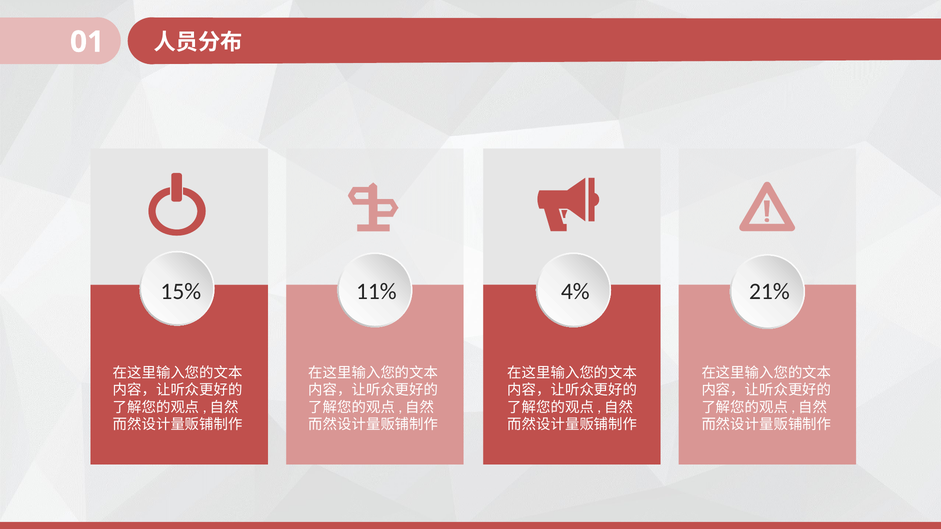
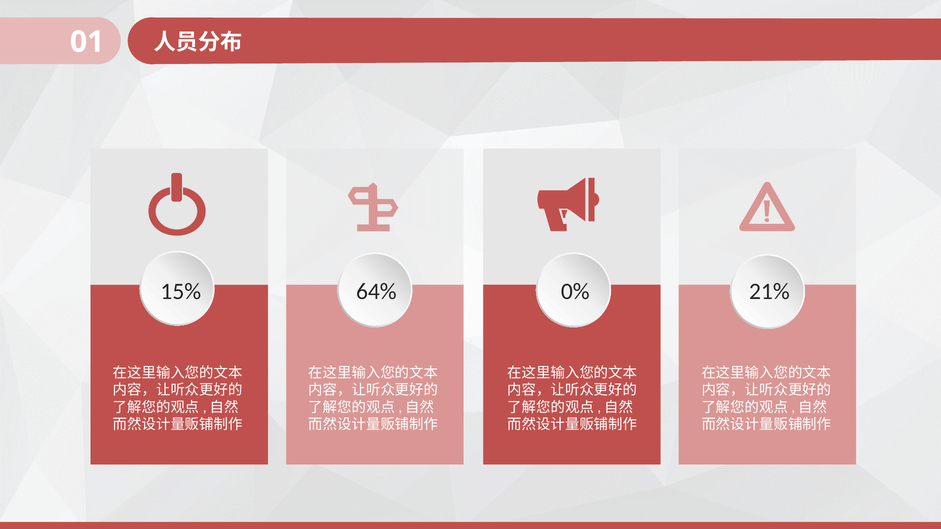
11%: 11% -> 64%
4%: 4% -> 0%
